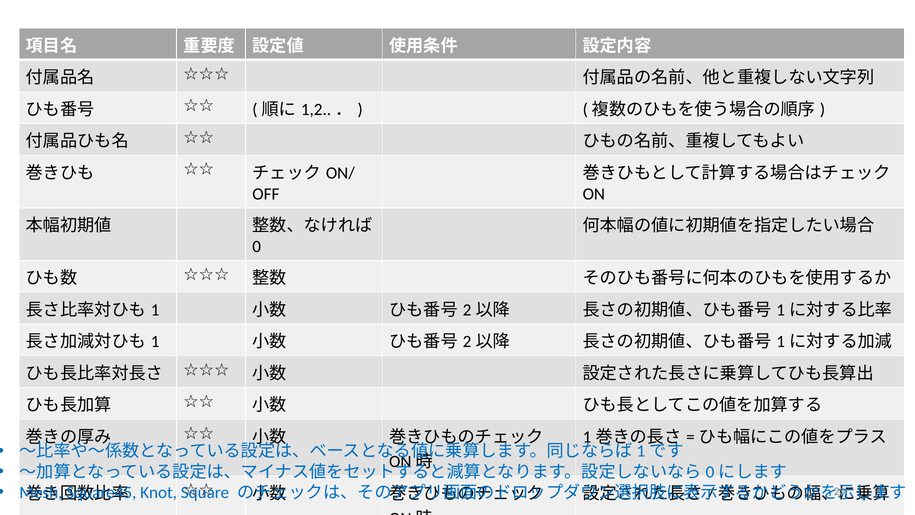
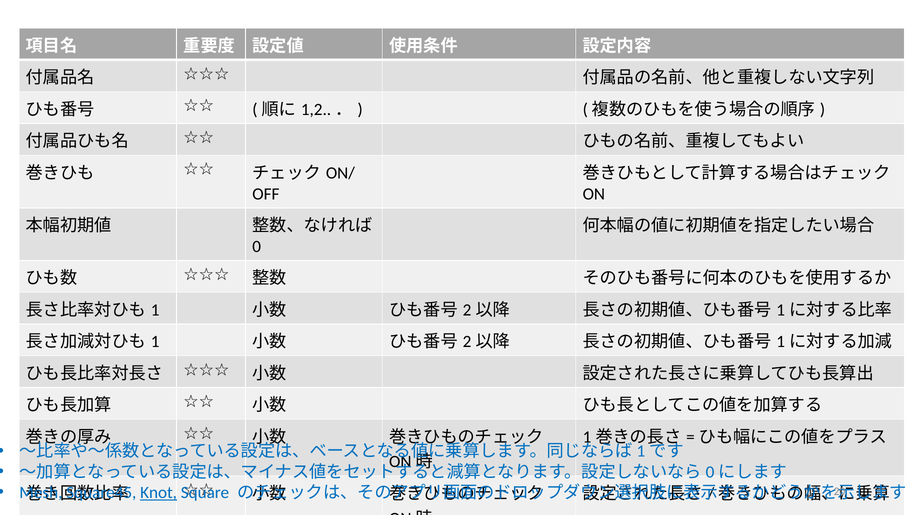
Knot underline: none -> present
